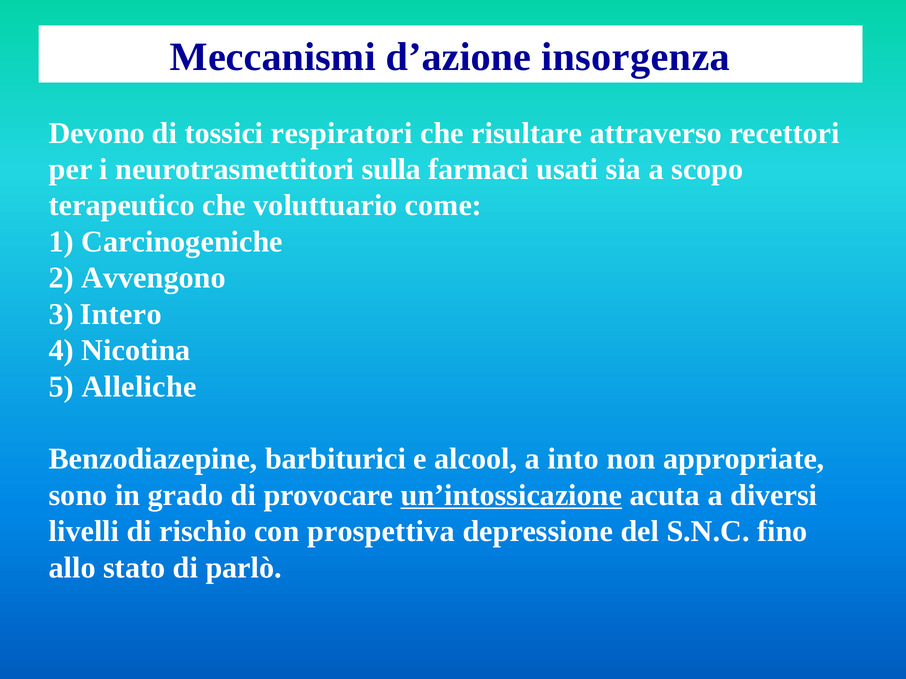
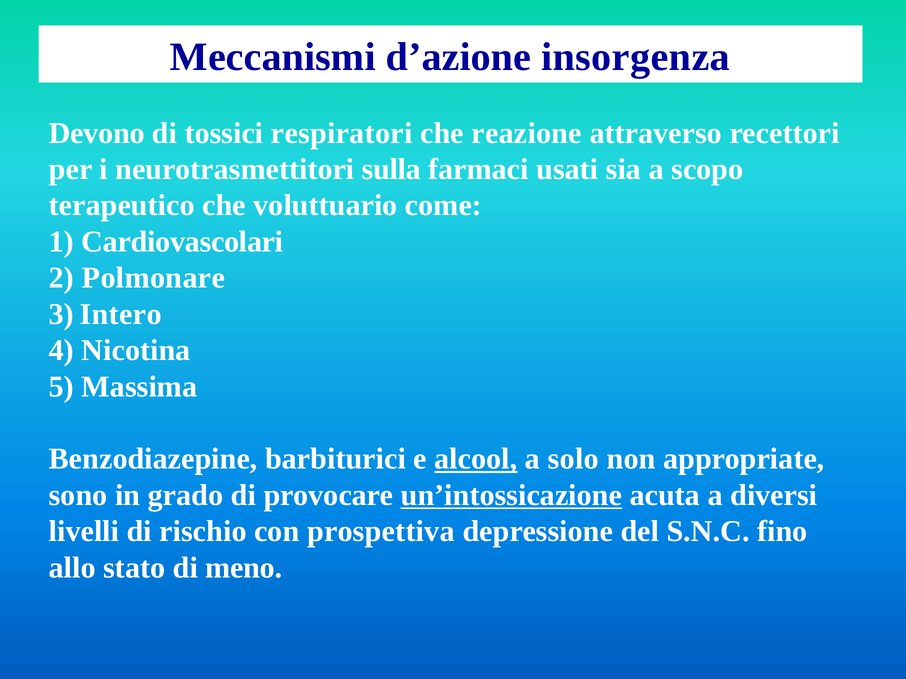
risultare: risultare -> reazione
Carcinogeniche: Carcinogeniche -> Cardiovascolari
Avvengono: Avvengono -> Polmonare
Alleliche: Alleliche -> Massima
alcool underline: none -> present
into: into -> solo
parlò: parlò -> meno
